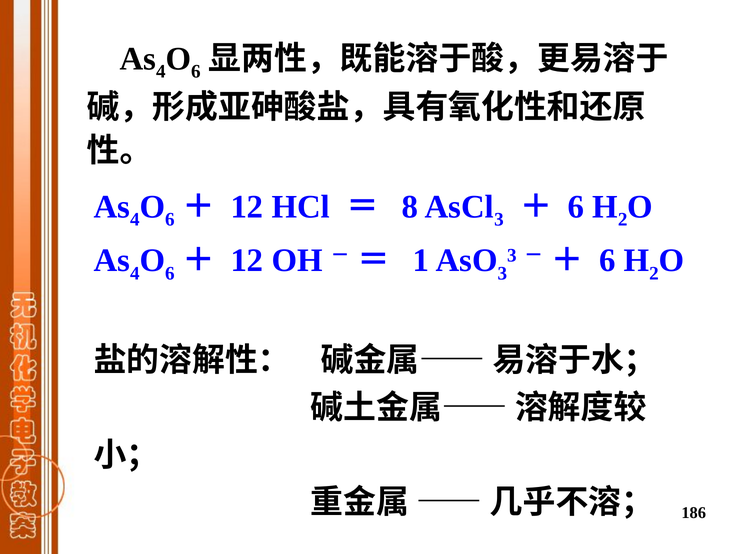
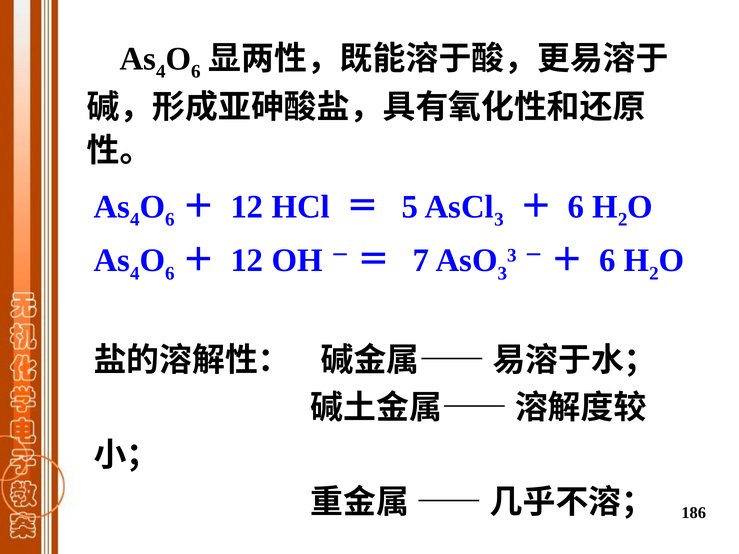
8: 8 -> 5
1: 1 -> 7
